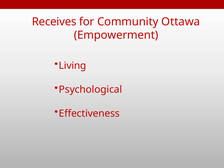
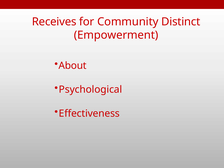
Ottawa: Ottawa -> Distinct
Living: Living -> About
